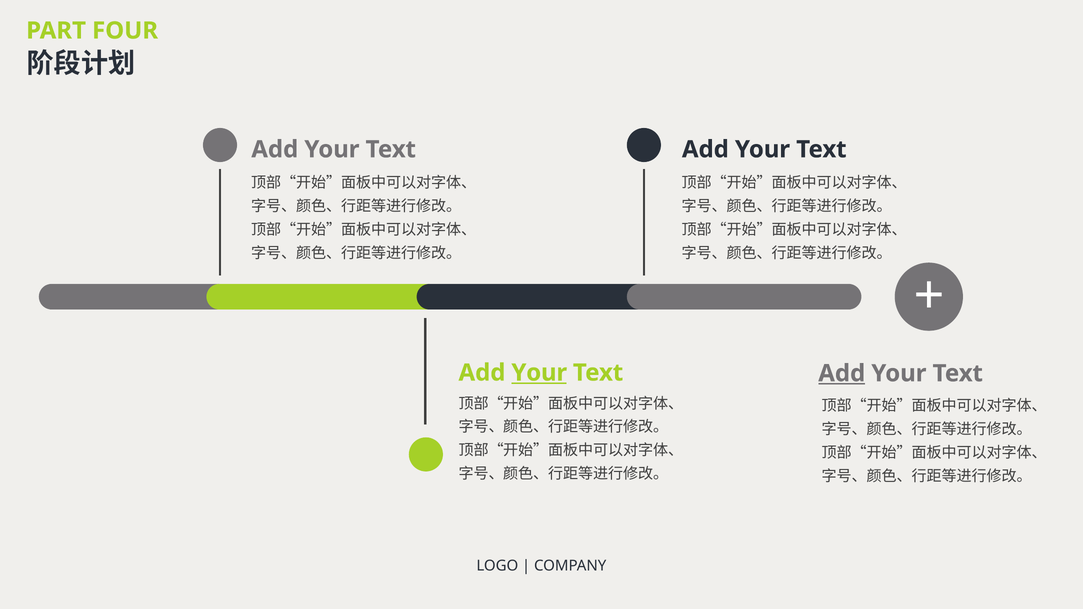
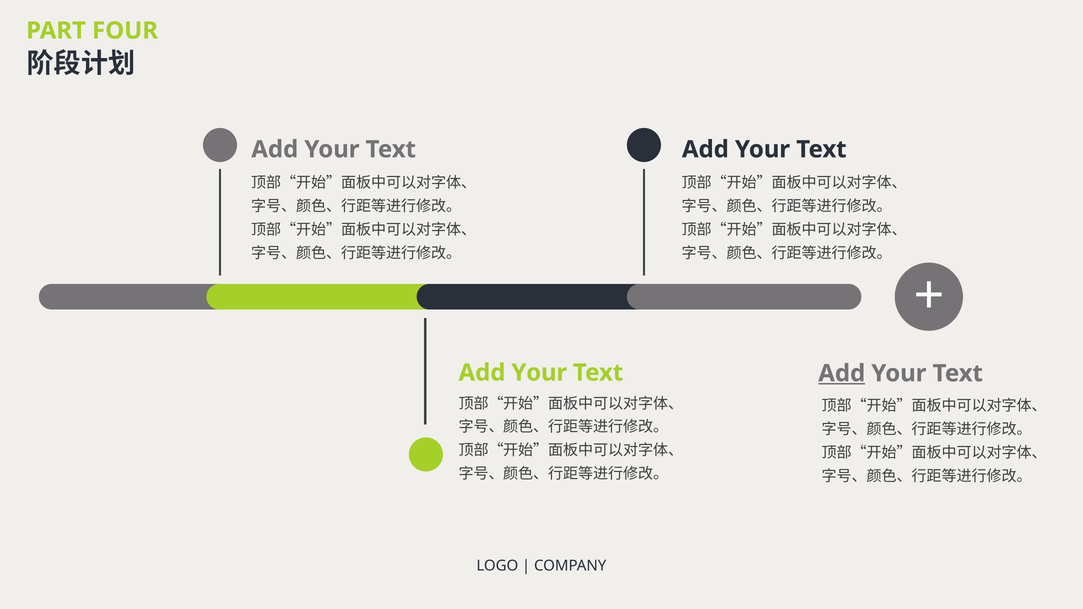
Your at (539, 373) underline: present -> none
